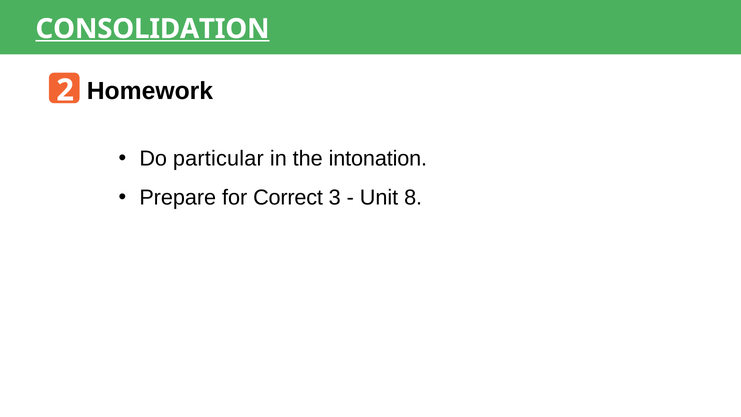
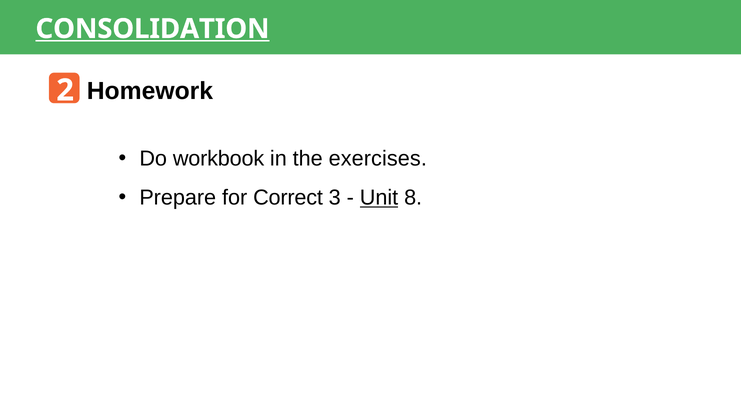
particular: particular -> workbook
intonation: intonation -> exercises
Unit underline: none -> present
